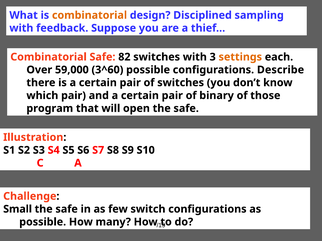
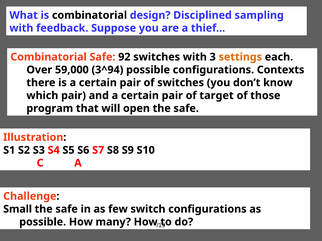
combinatorial at (90, 15) colour: orange -> black
82: 82 -> 92
3^60: 3^60 -> 3^94
Describe: Describe -> Contexts
binary: binary -> target
